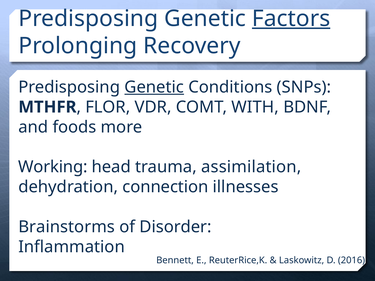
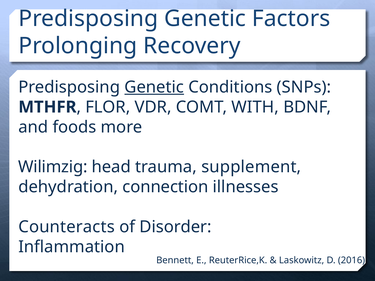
Factors underline: present -> none
Working: Working -> Wilimzig
assimilation: assimilation -> supplement
Brainstorms: Brainstorms -> Counteracts
